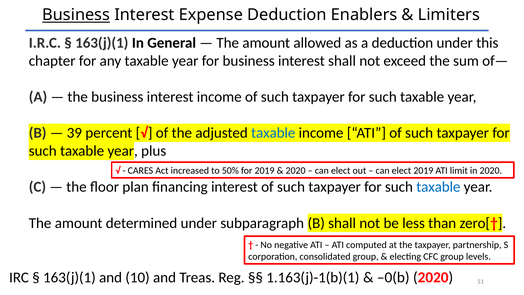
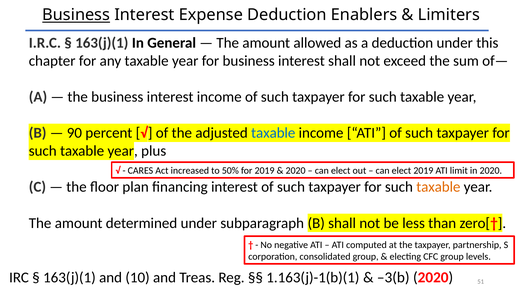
39: 39 -> 90
taxable at (438, 187) colour: blue -> orange
–0(b: –0(b -> –3(b
